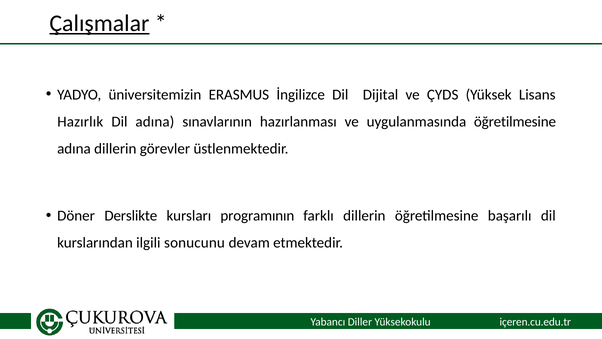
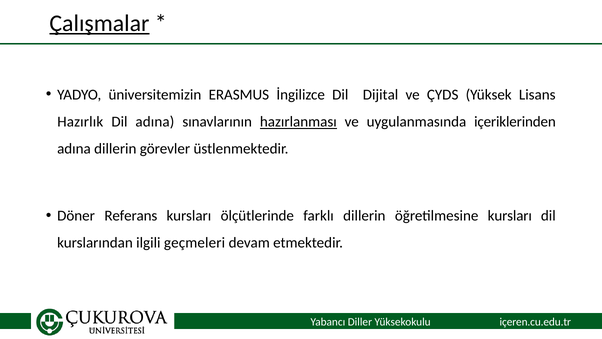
hazırlanması underline: none -> present
uygulanmasında öğretilmesine: öğretilmesine -> içeriklerinden
Derslikte: Derslikte -> Referans
programının: programının -> ölçütlerinde
öğretilmesine başarılı: başarılı -> kursları
sonucunu: sonucunu -> geçmeleri
